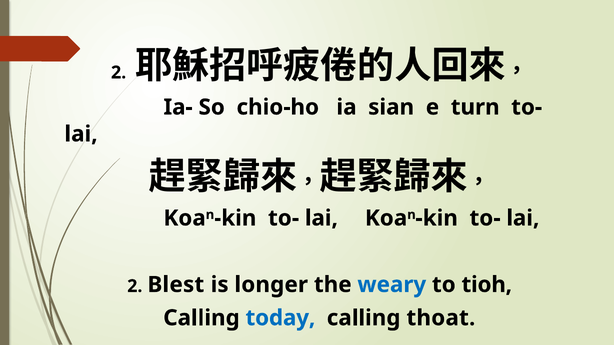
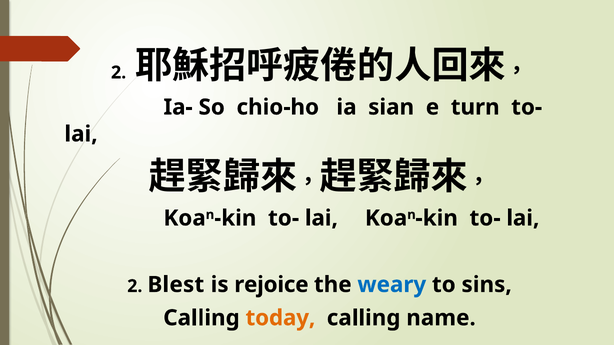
longer: longer -> rejoice
tioh: tioh -> sins
today colour: blue -> orange
thoat: thoat -> name
